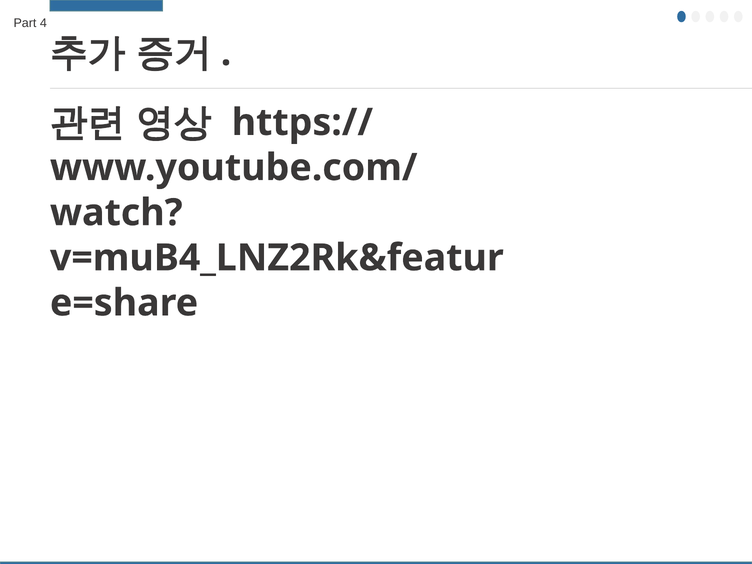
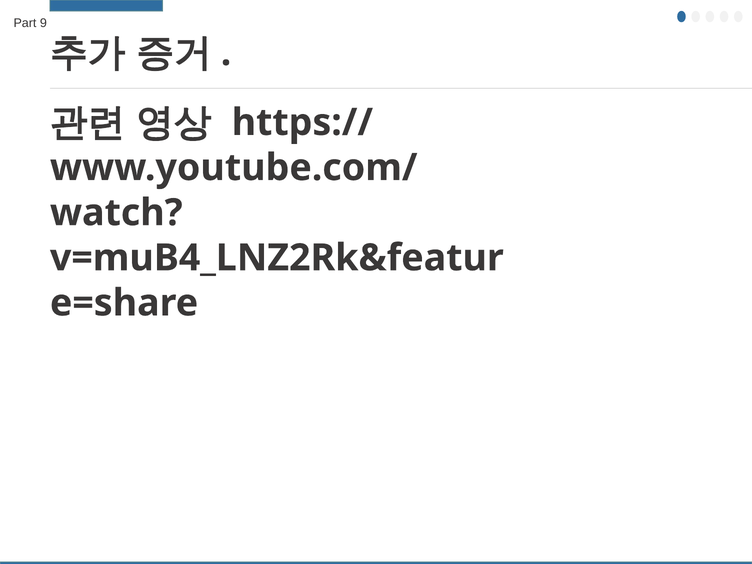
4: 4 -> 9
